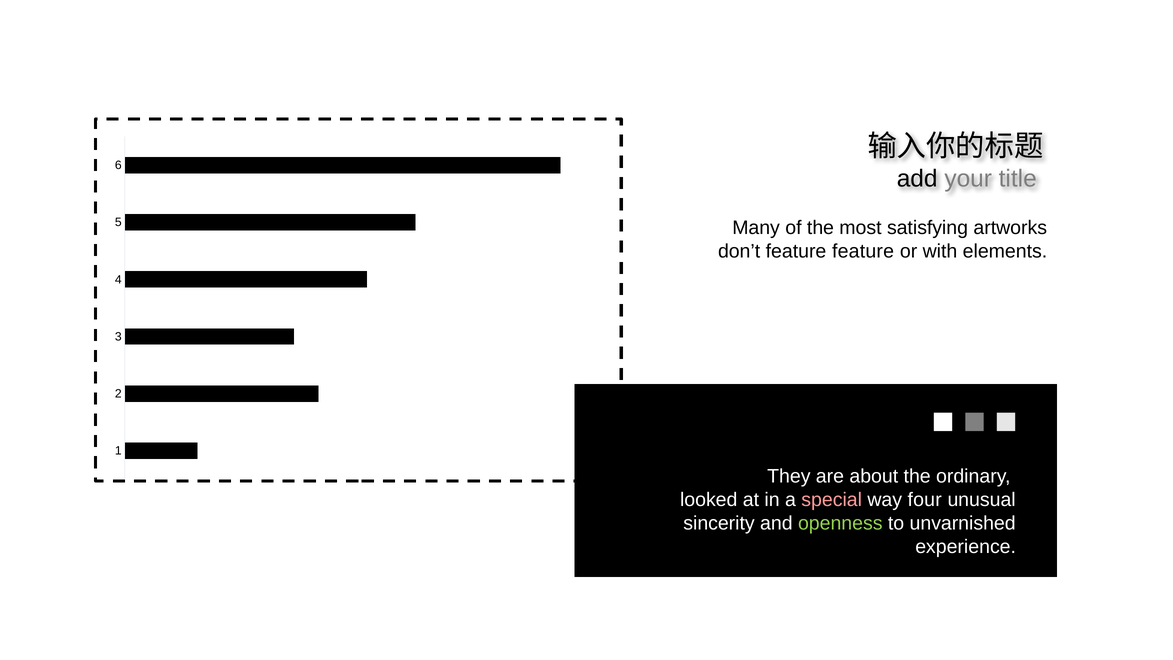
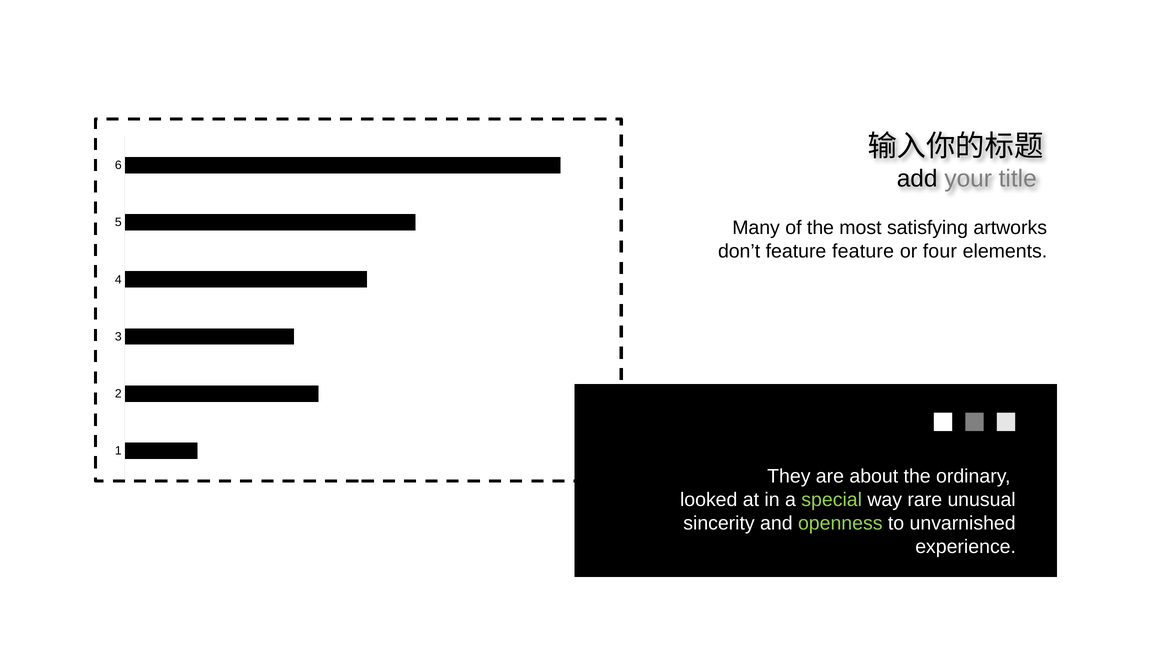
with: with -> four
special colour: pink -> light green
four: four -> rare
